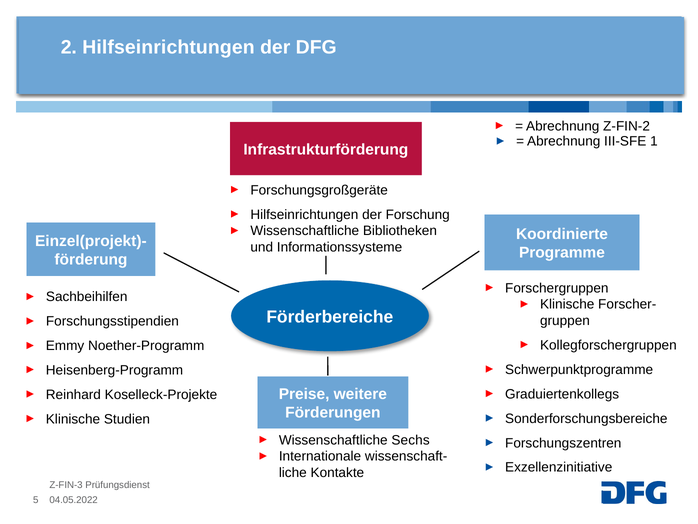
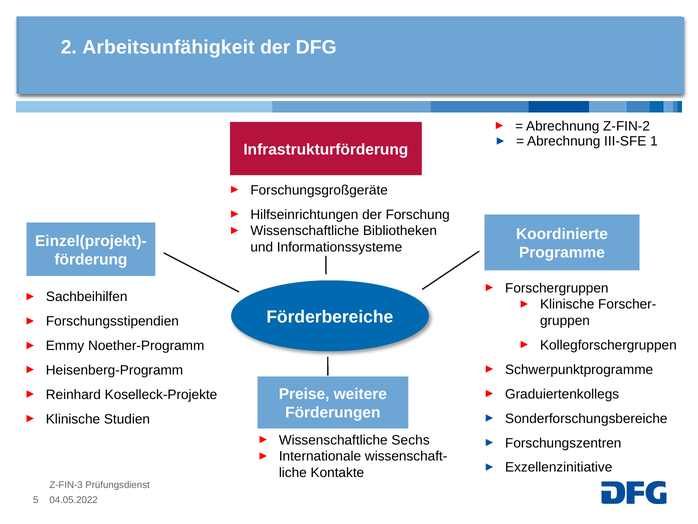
2 Hilfseinrichtungen: Hilfseinrichtungen -> Arbeitsunfähigkeit
